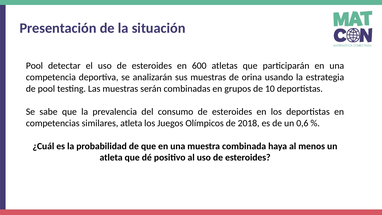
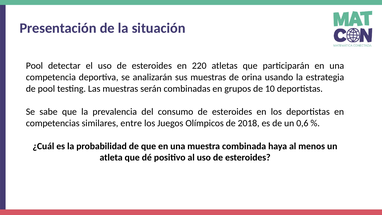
600: 600 -> 220
similares atleta: atleta -> entre
